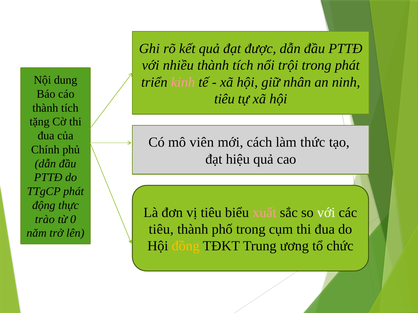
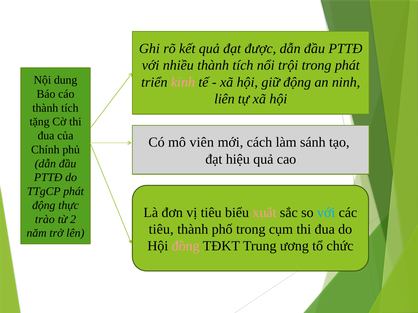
giữ nhân: nhân -> động
tiêu at (224, 99): tiêu -> liên
thức: thức -> sánh
với at (326, 213) colour: white -> light blue
0: 0 -> 2
đồng colour: yellow -> pink
